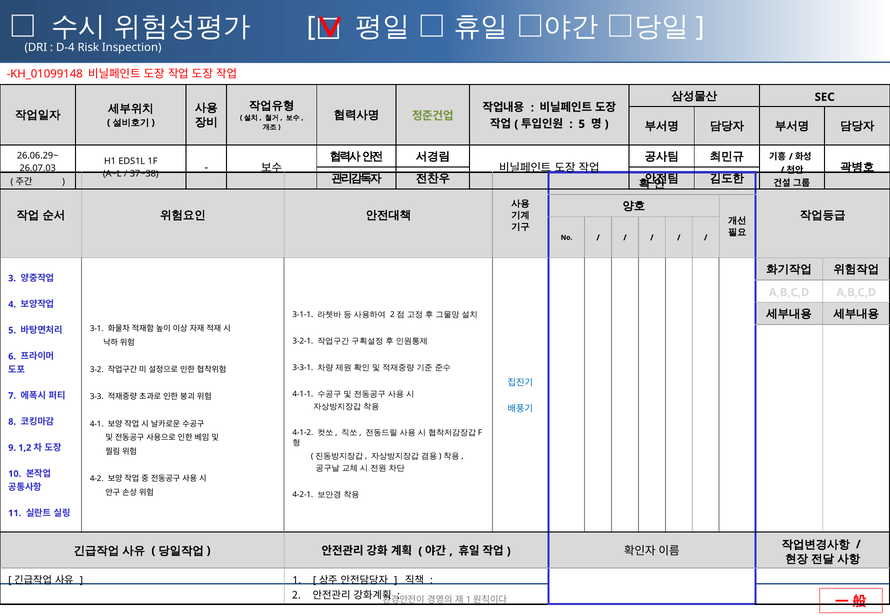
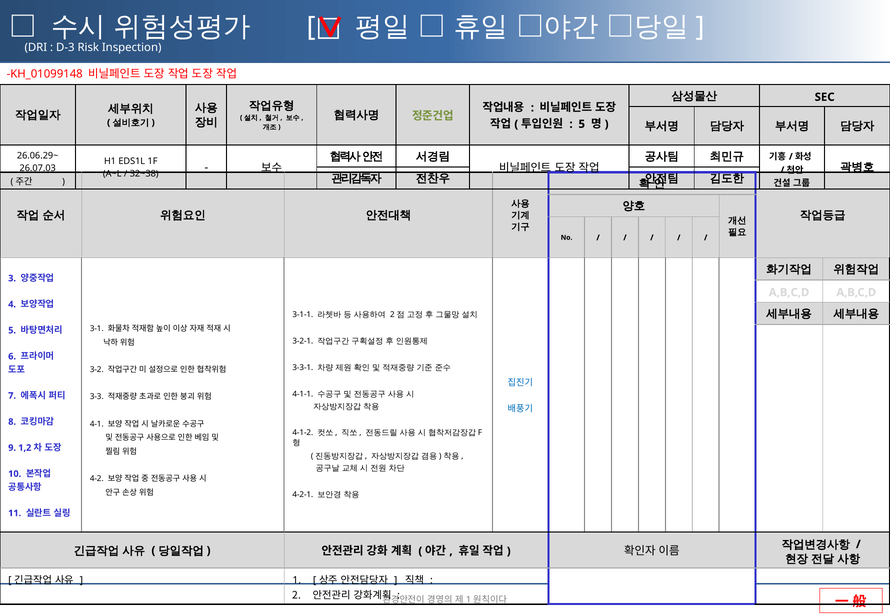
D-4: D-4 -> D-3
37~38: 37~38 -> 32~38
